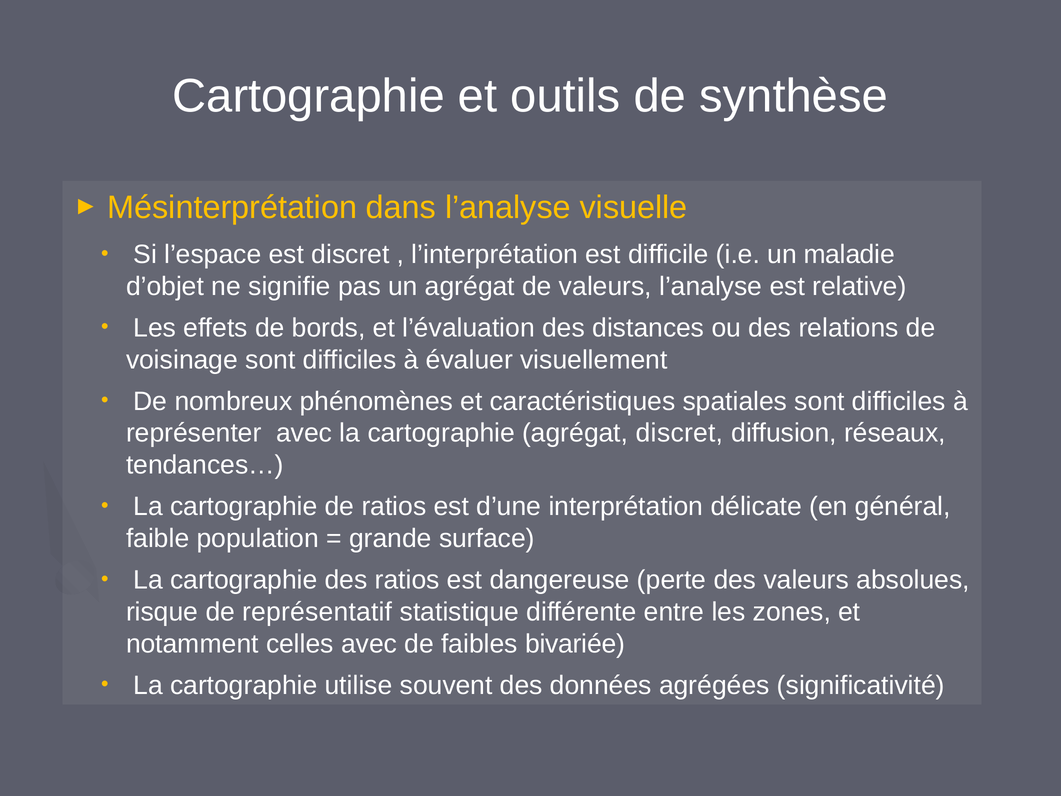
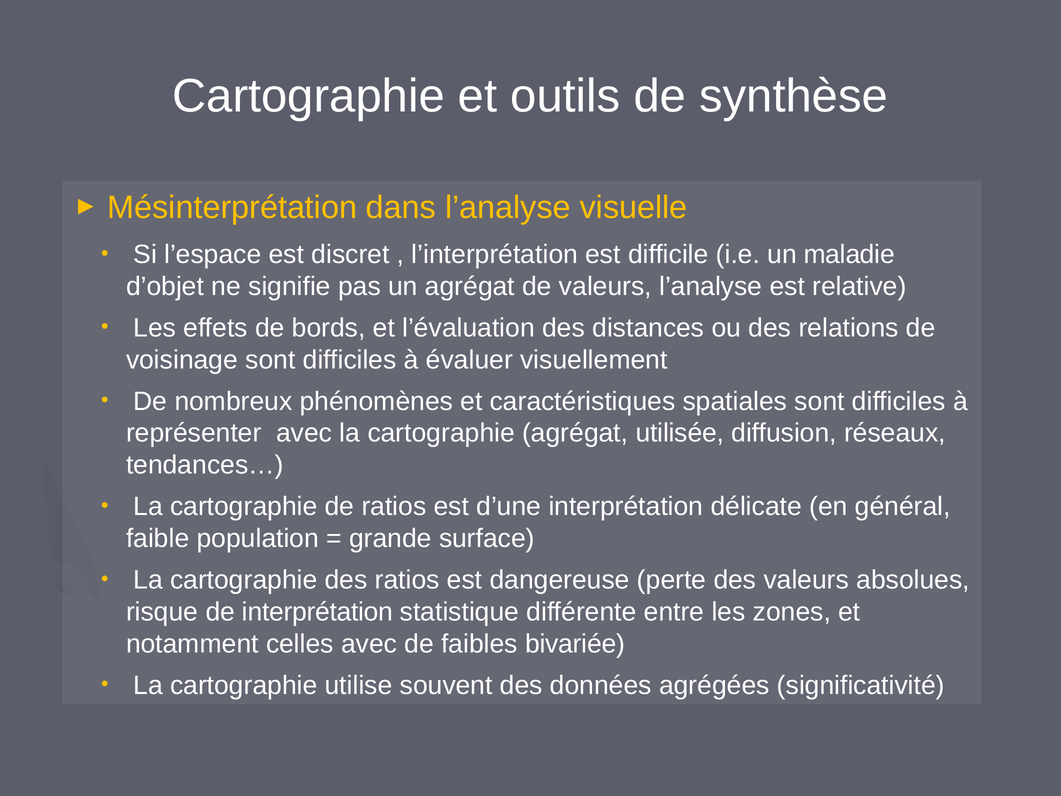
agrégat discret: discret -> utilisée
de représentatif: représentatif -> interprétation
